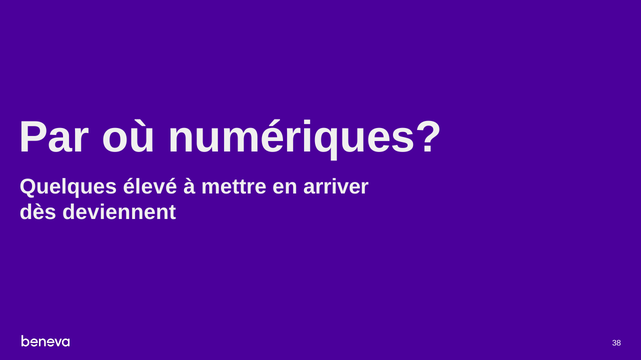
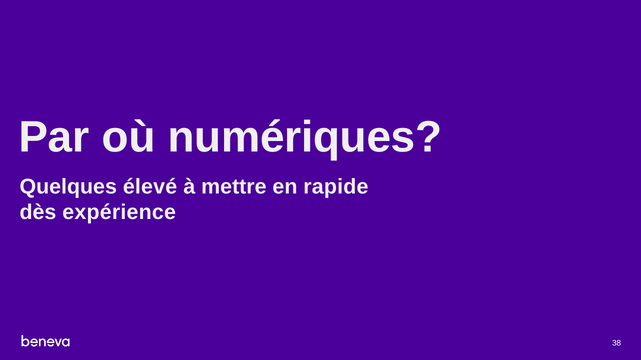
arriver: arriver -> rapide
deviennent: deviennent -> expérience
